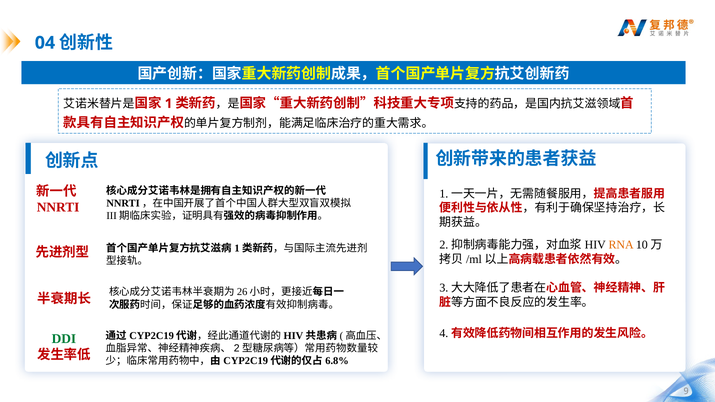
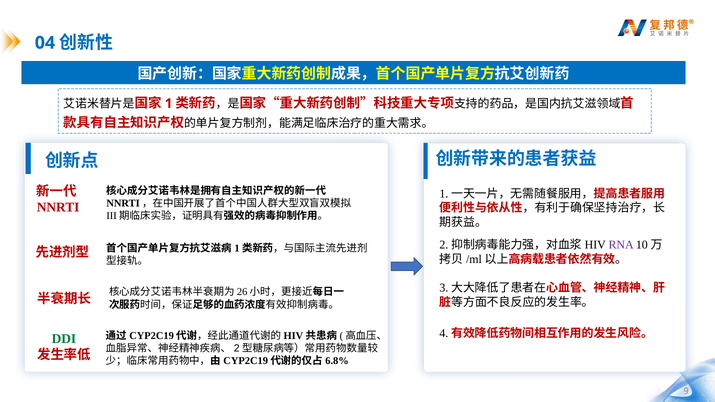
RNA colour: orange -> purple
